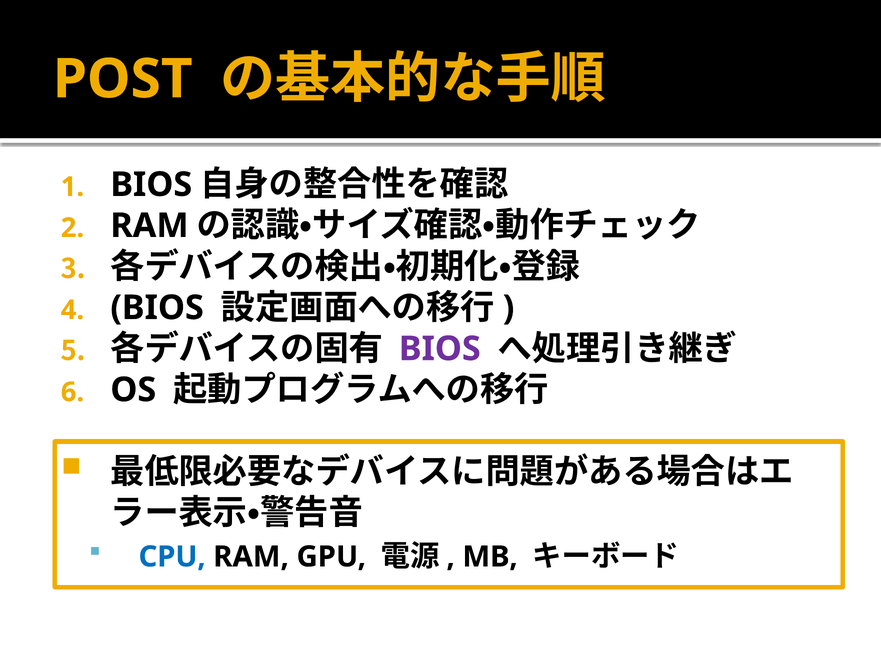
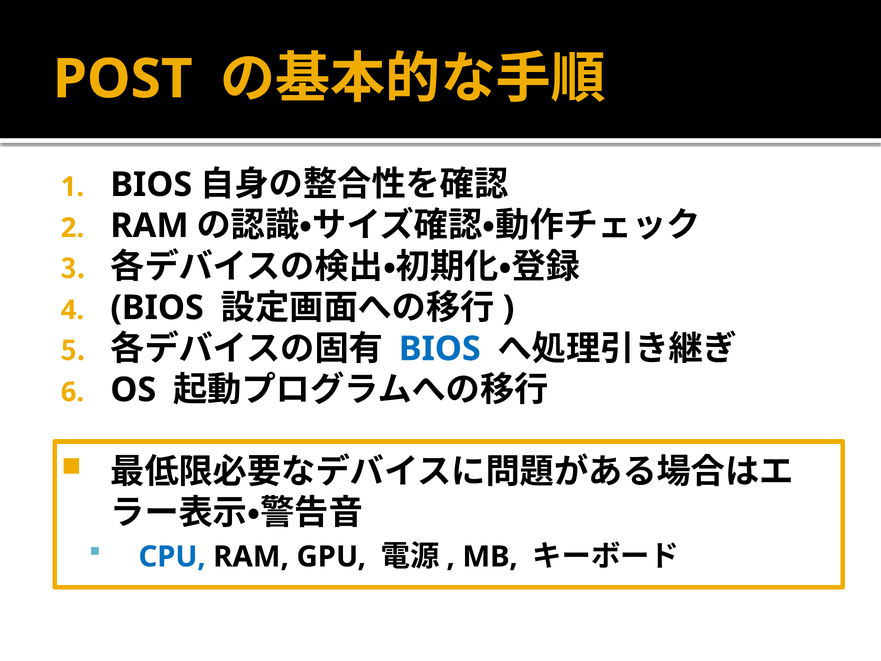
BIOS at (440, 349) colour: purple -> blue
